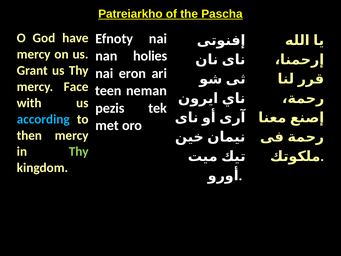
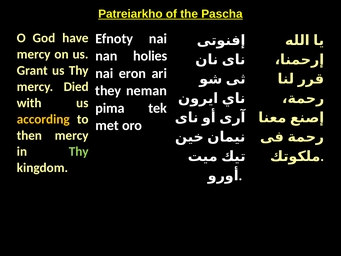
Face: Face -> Died
teen: teen -> they
pezis: pezis -> pima
according colour: light blue -> yellow
